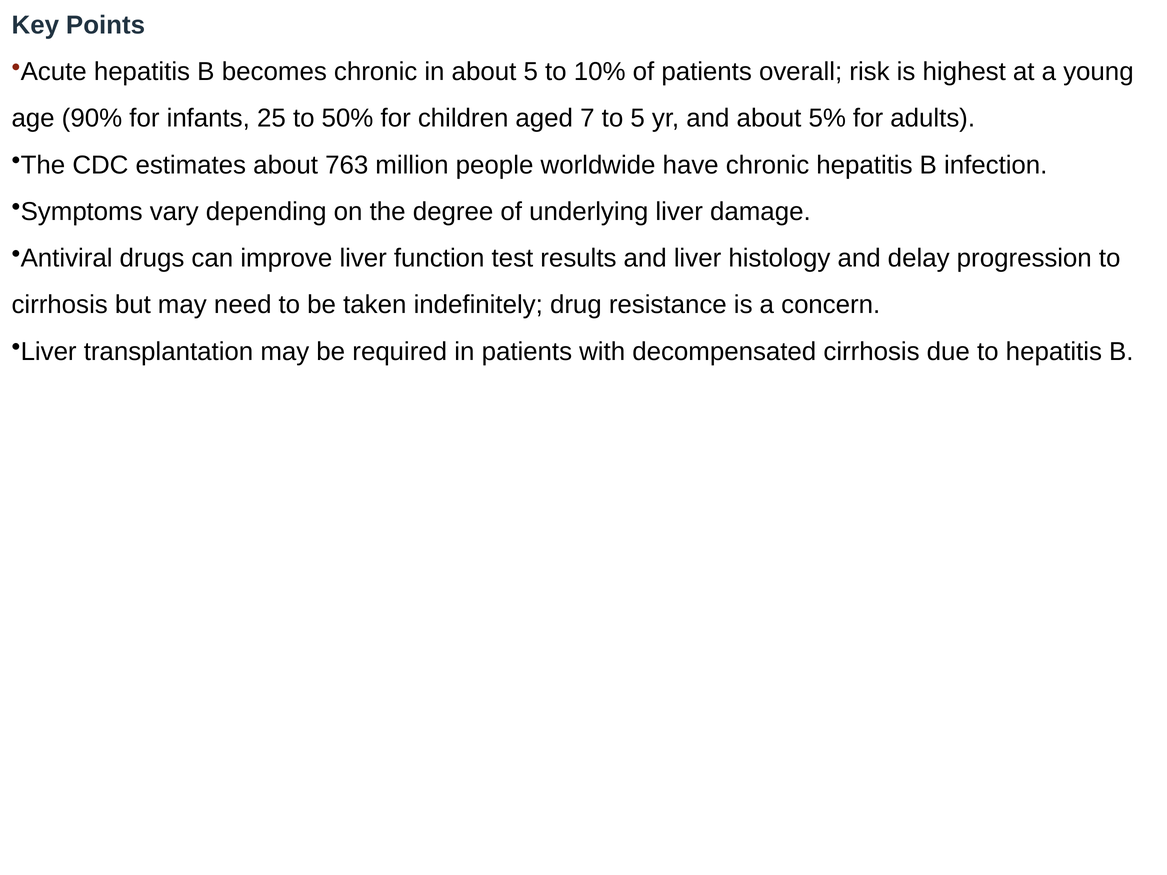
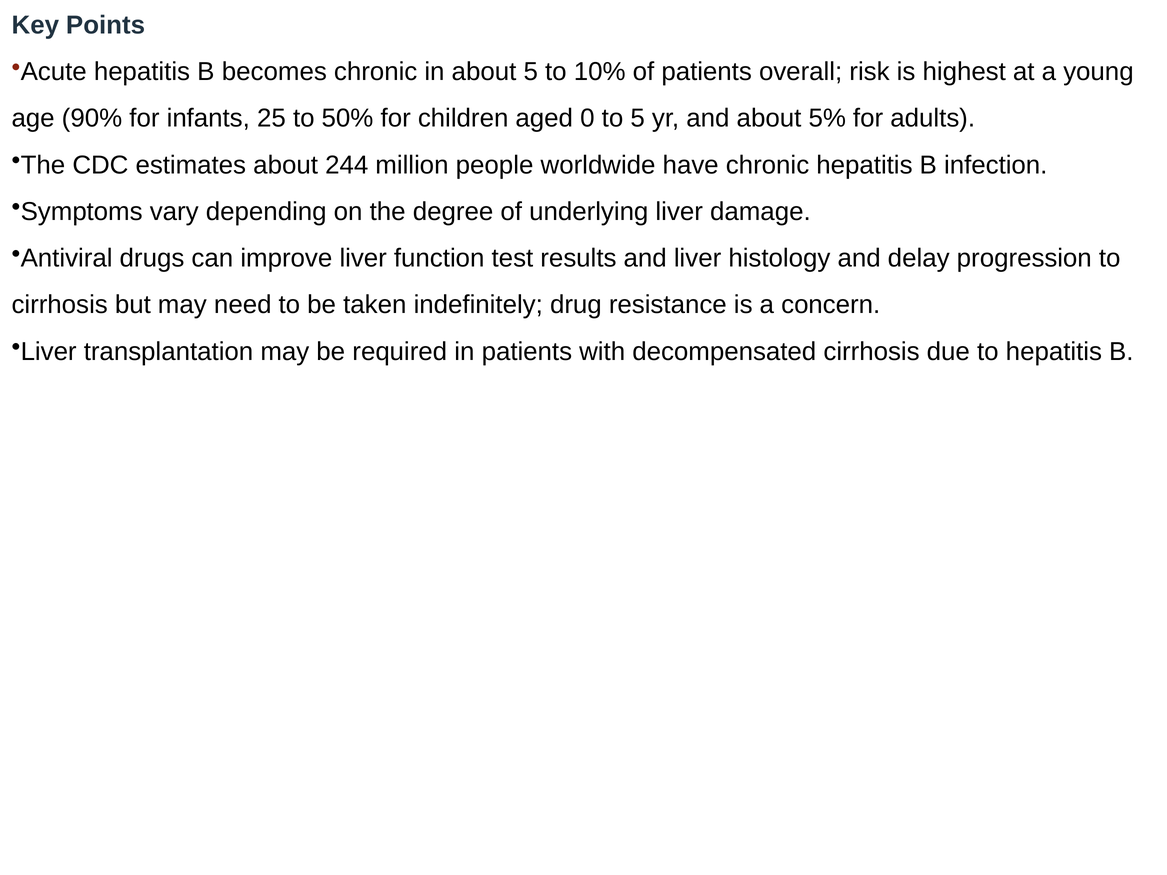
7: 7 -> 0
763: 763 -> 244
